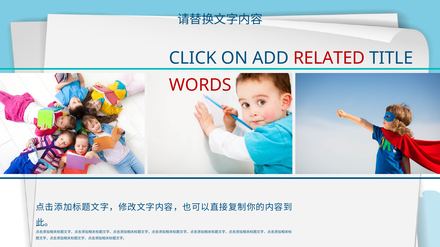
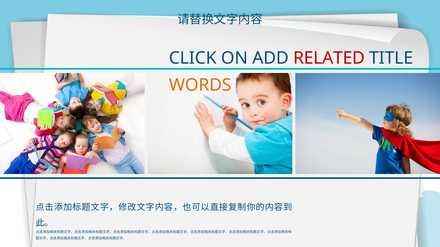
WORDS colour: red -> orange
